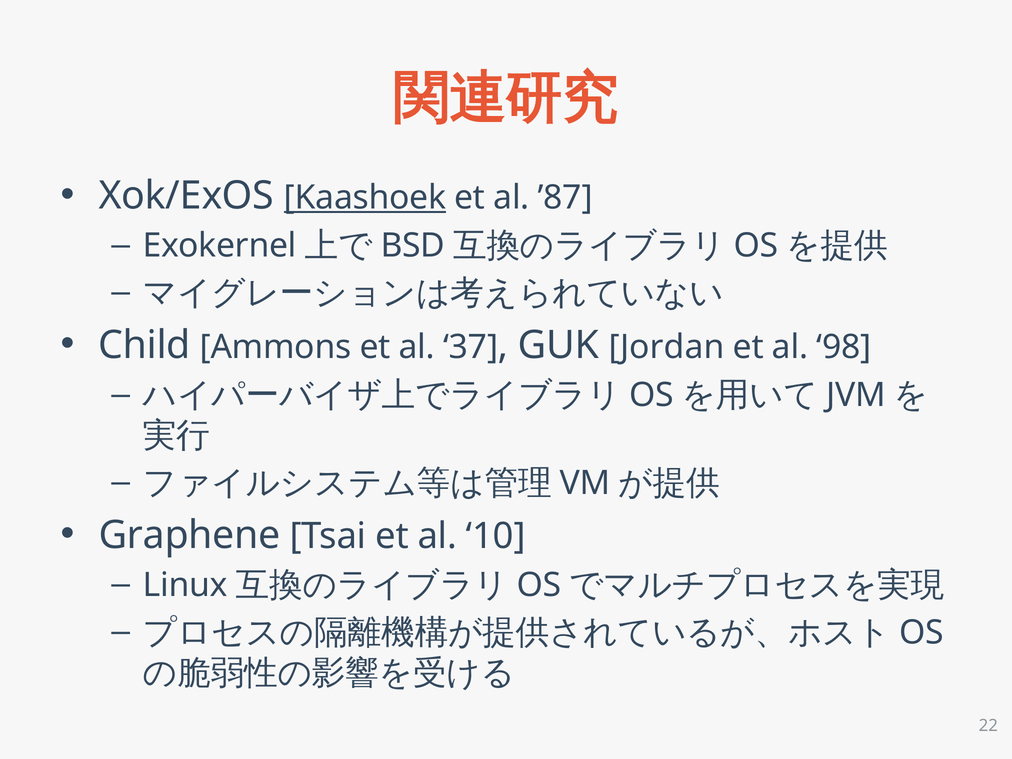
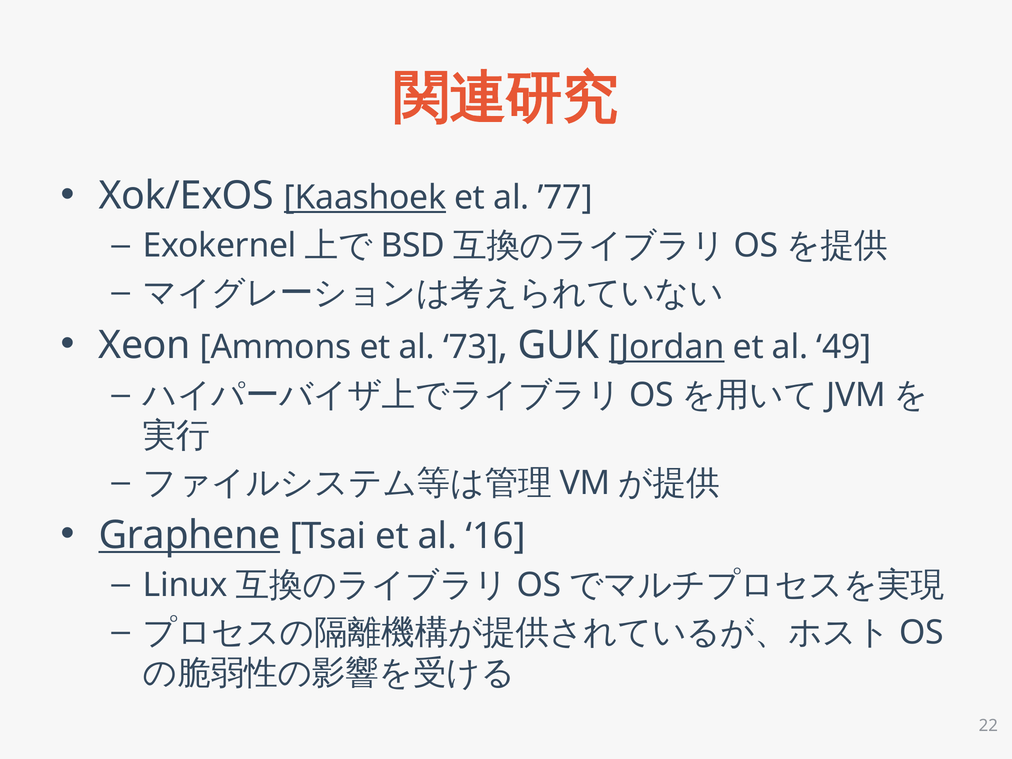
’87: ’87 -> ’77
Child: Child -> Xeon
37: 37 -> 73
Jordan underline: none -> present
98: 98 -> 49
Graphene underline: none -> present
10: 10 -> 16
